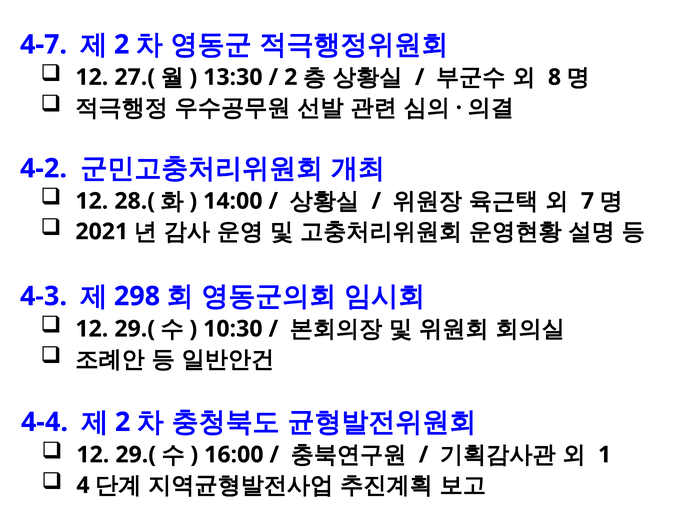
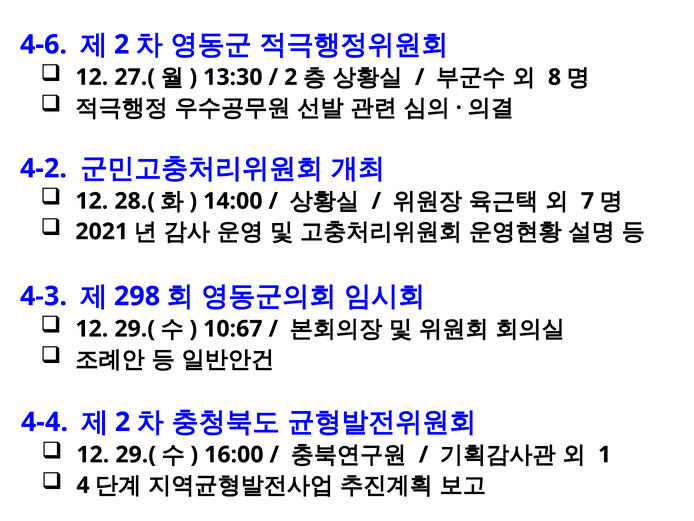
4-7: 4-7 -> 4-6
10:30: 10:30 -> 10:67
